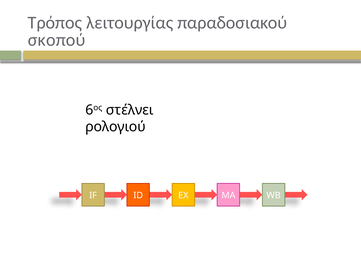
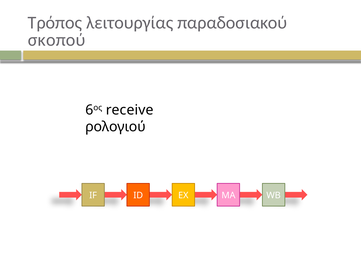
στέλνει: στέλνει -> receive
